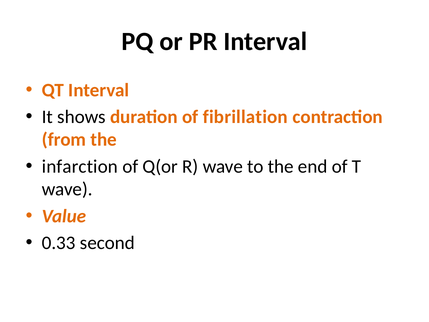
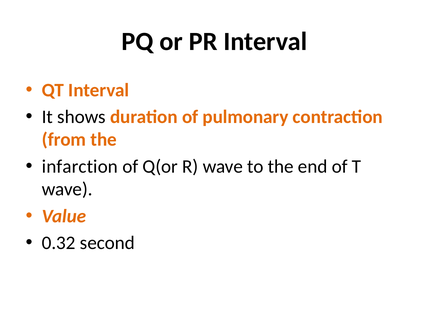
fibrillation: fibrillation -> pulmonary
0.33: 0.33 -> 0.32
